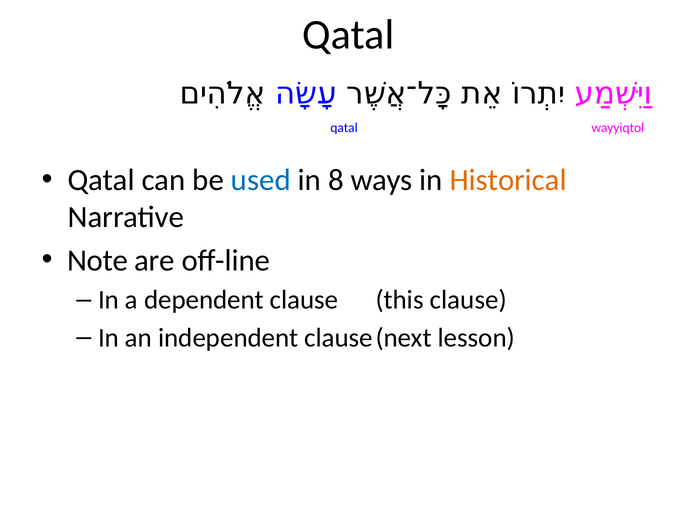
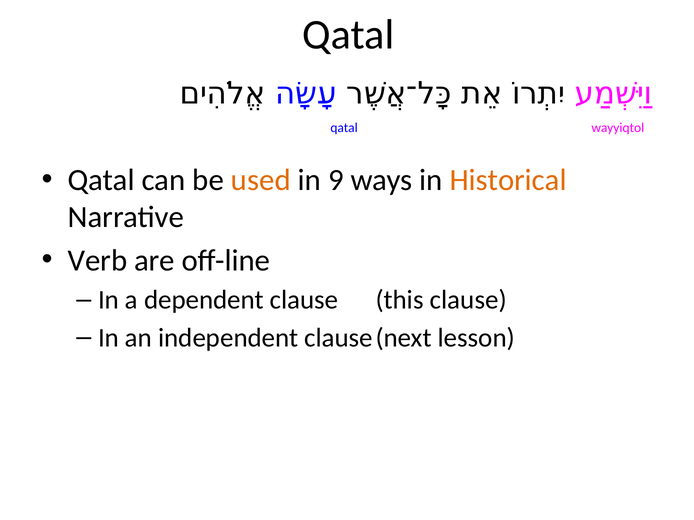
used colour: blue -> orange
8: 8 -> 9
Note: Note -> Verb
